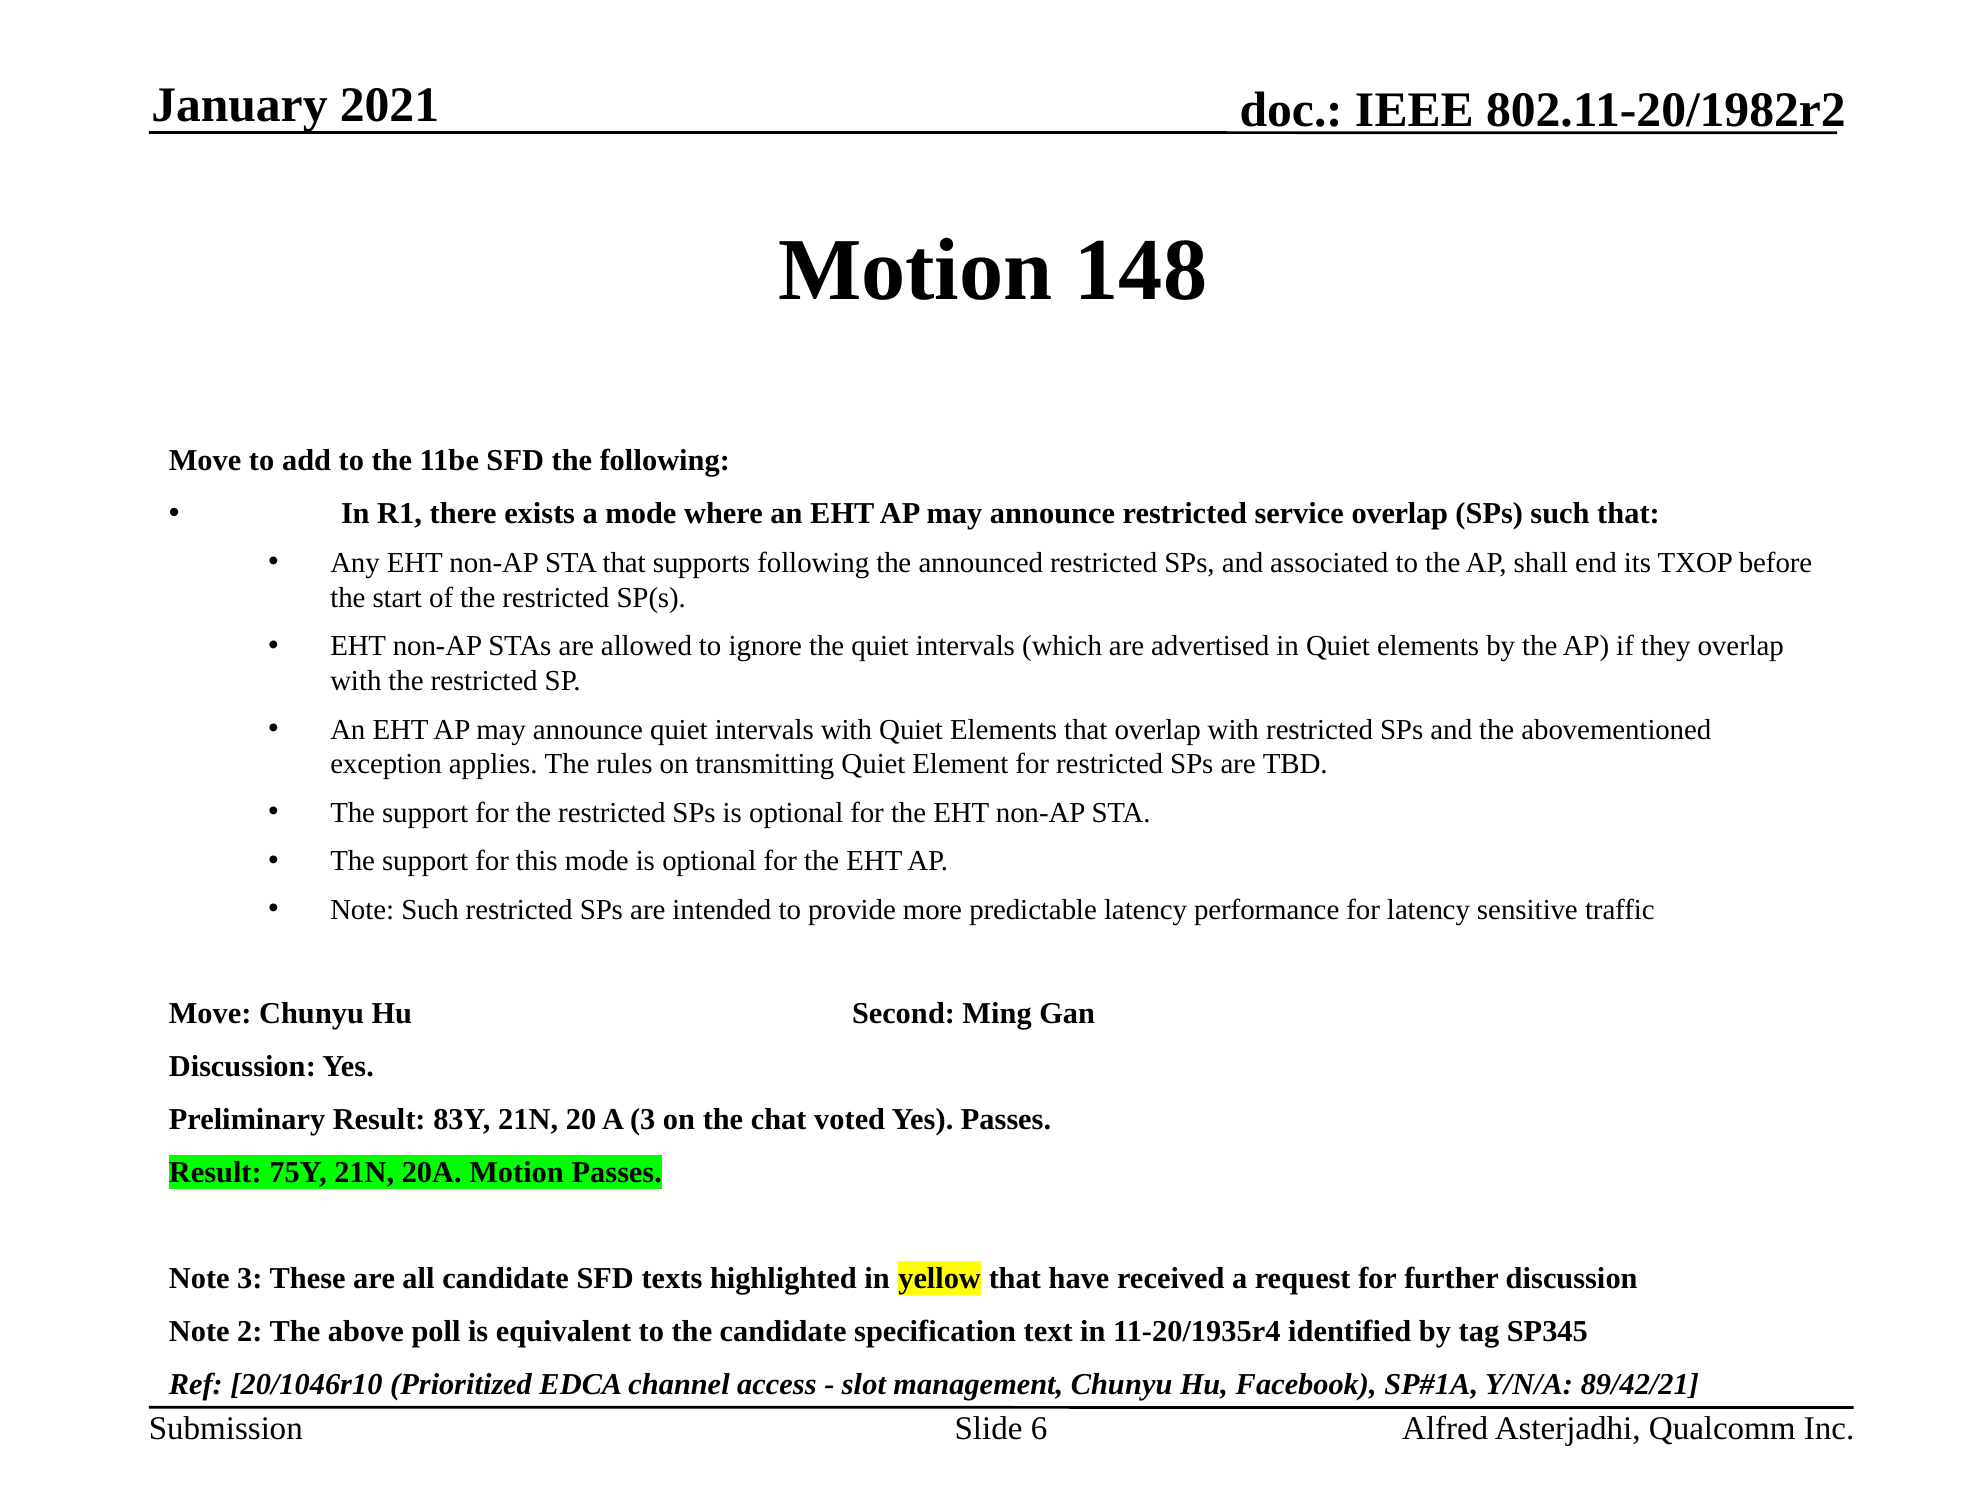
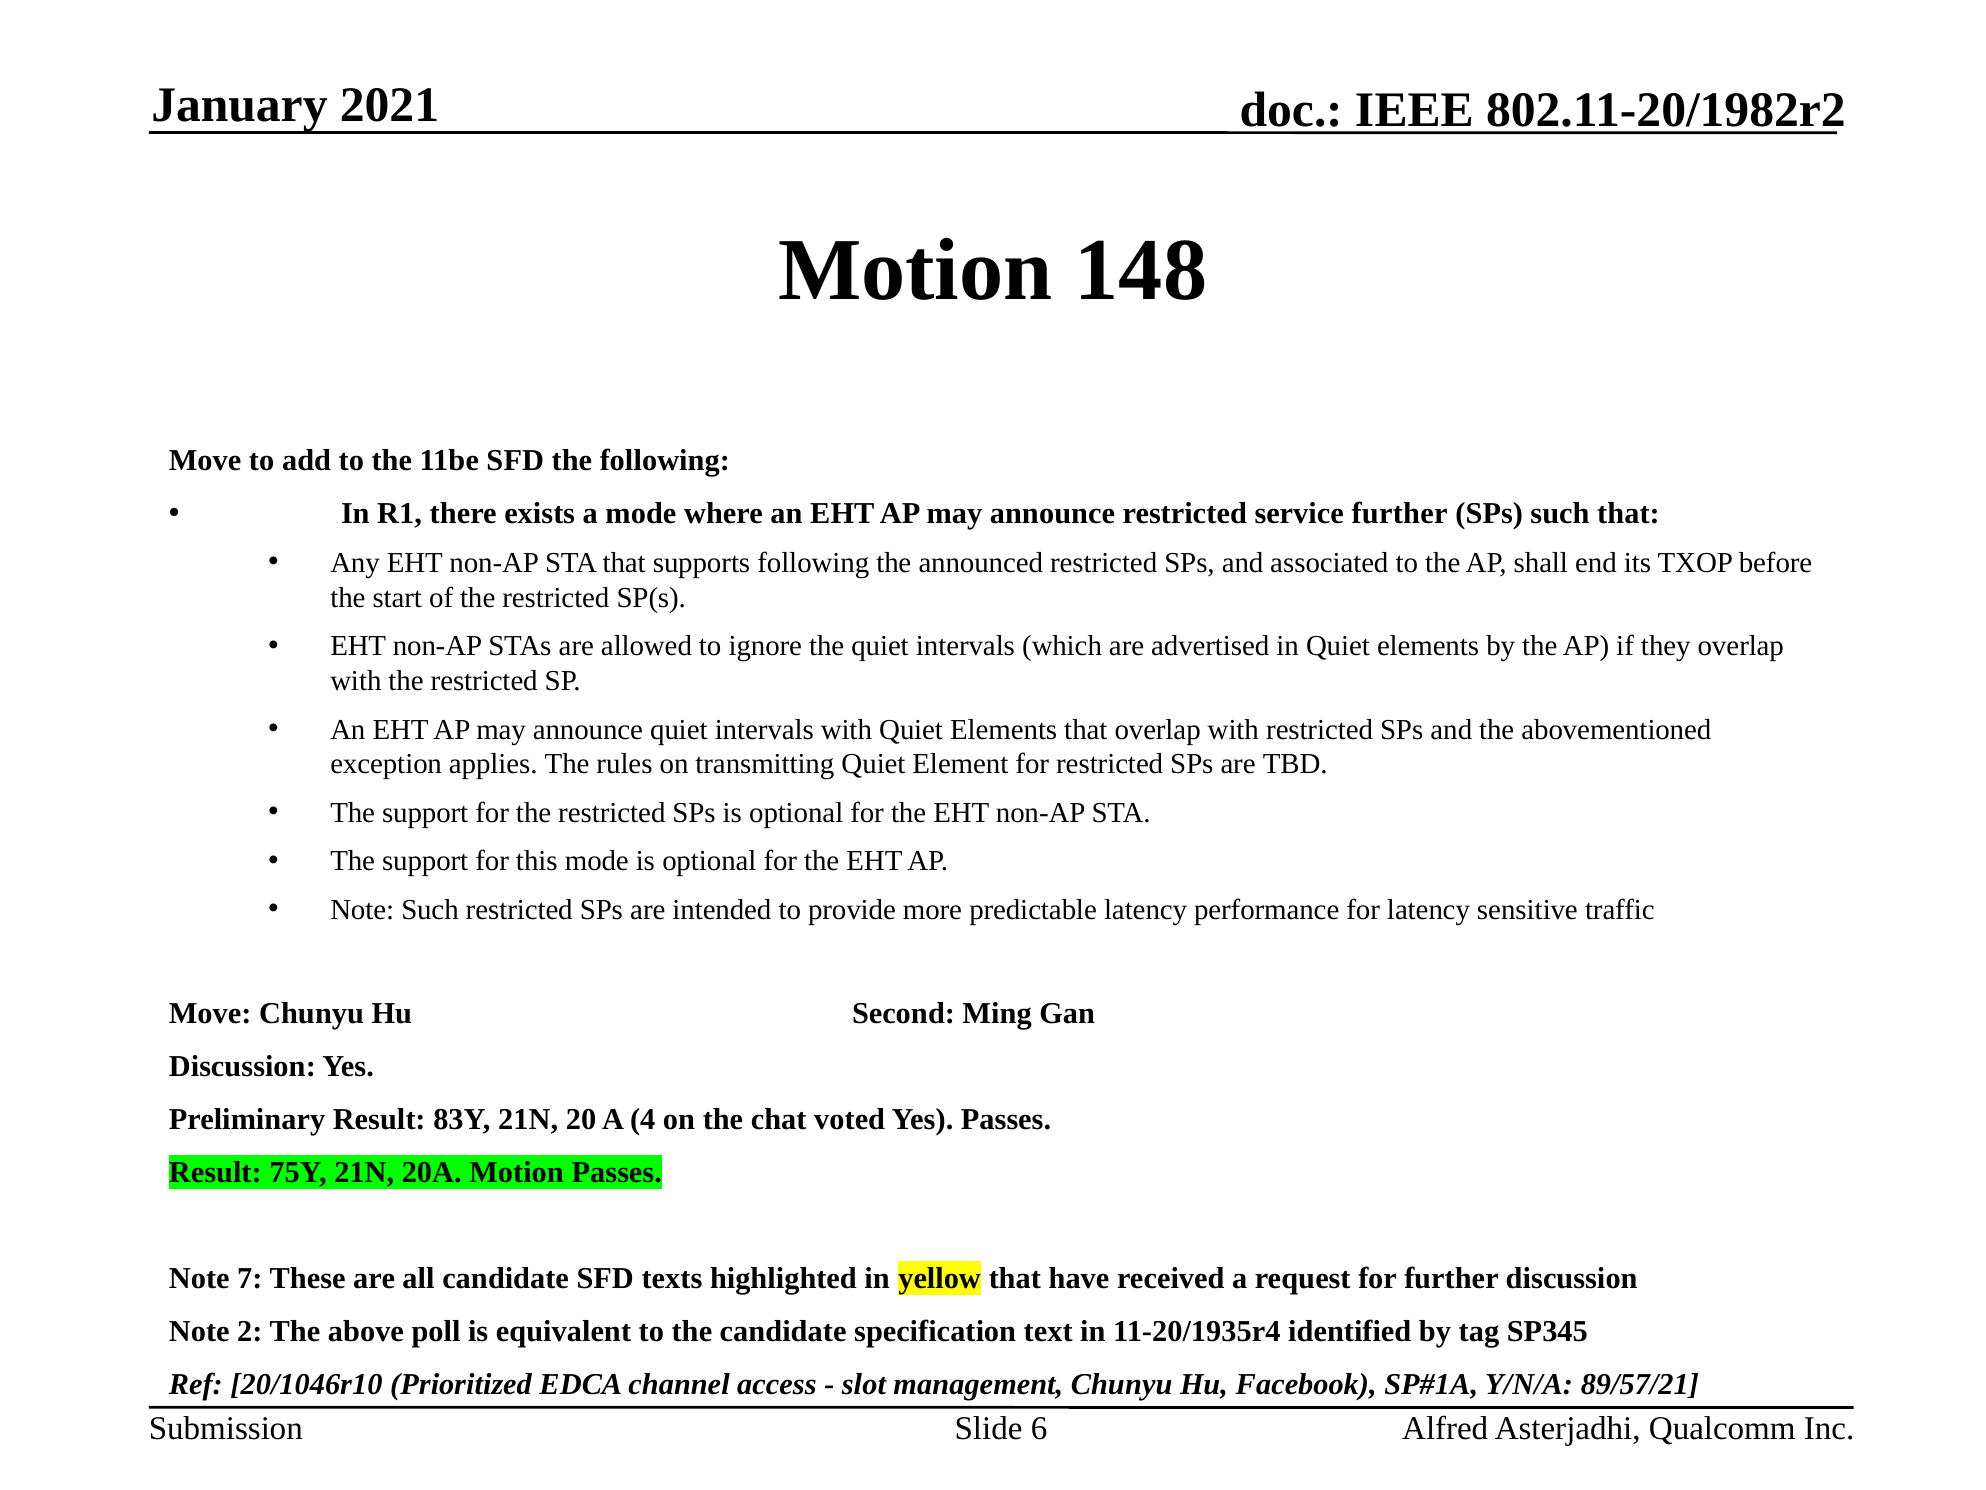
service overlap: overlap -> further
A 3: 3 -> 4
Note 3: 3 -> 7
89/42/21: 89/42/21 -> 89/57/21
